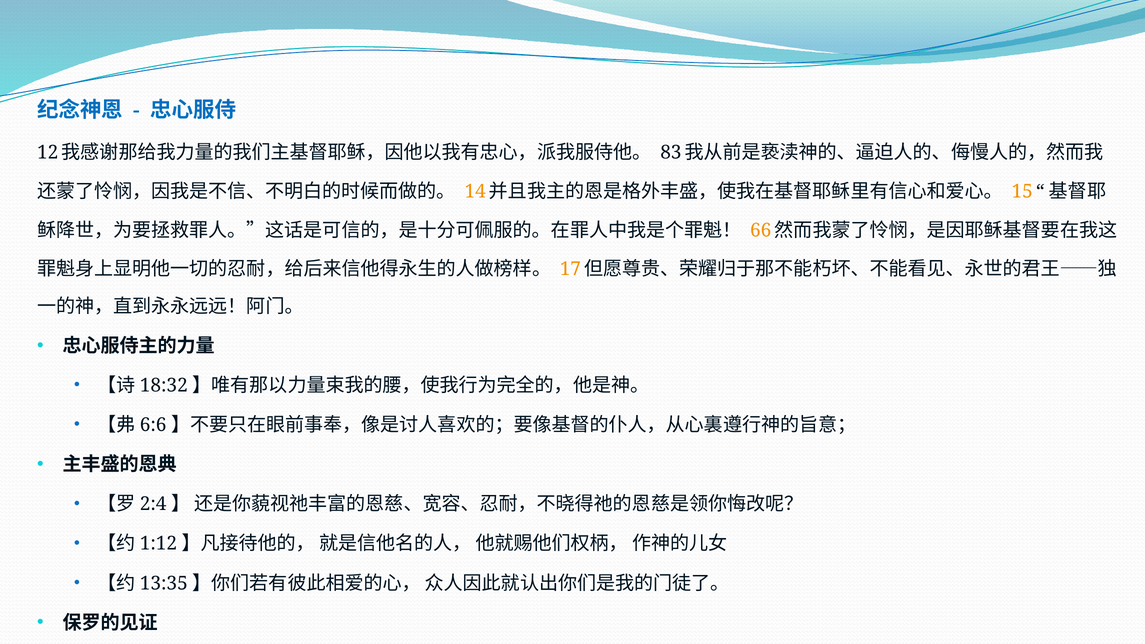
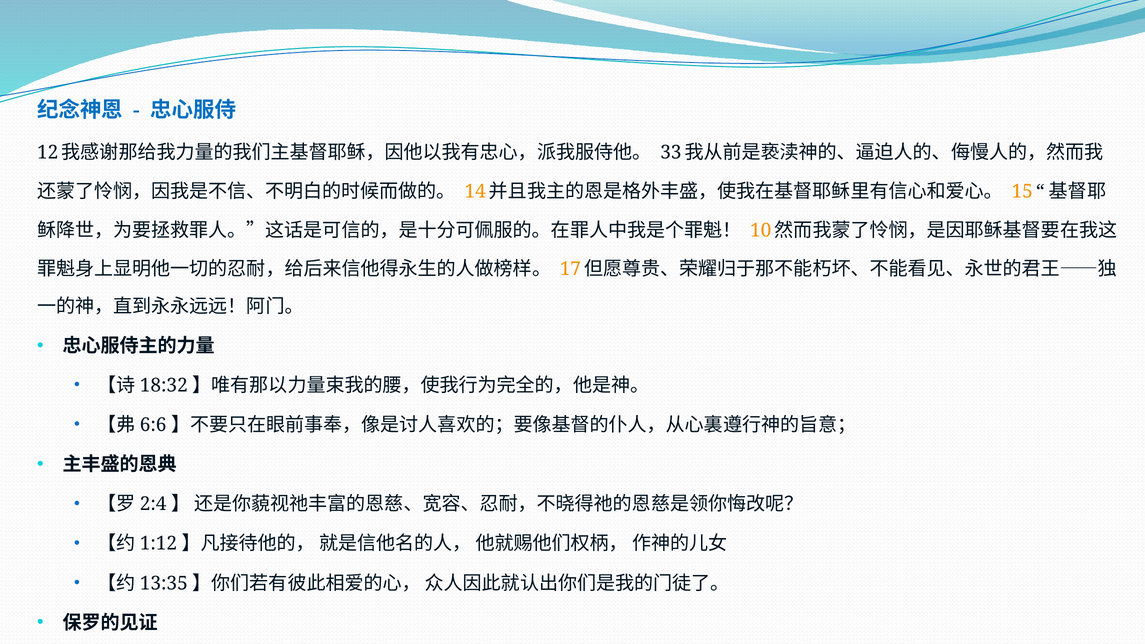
83: 83 -> 33
66: 66 -> 10
